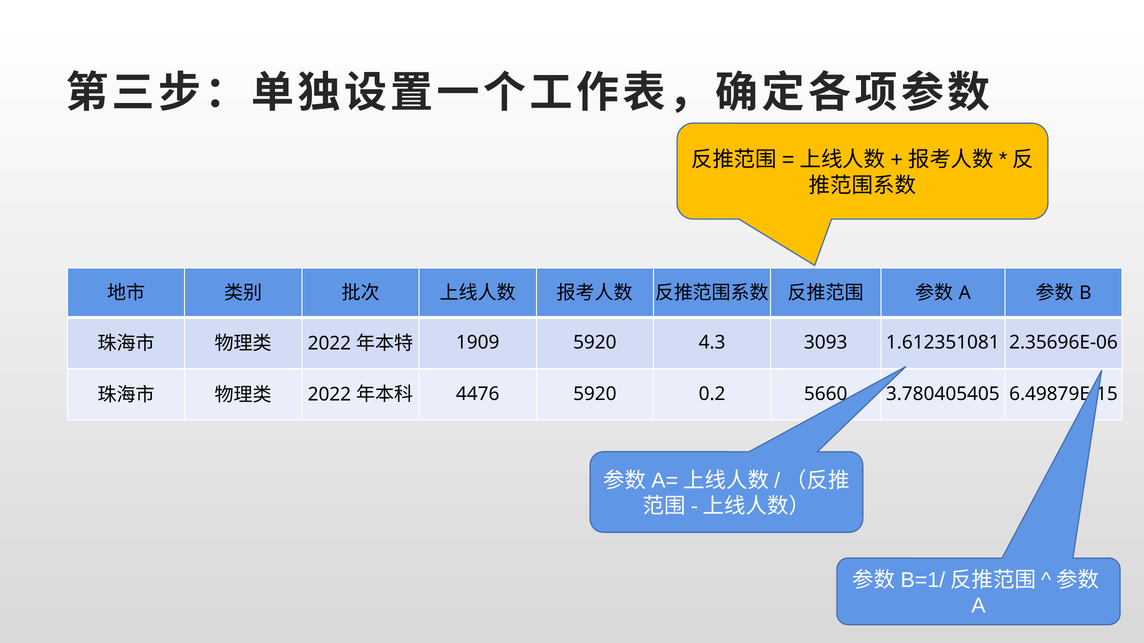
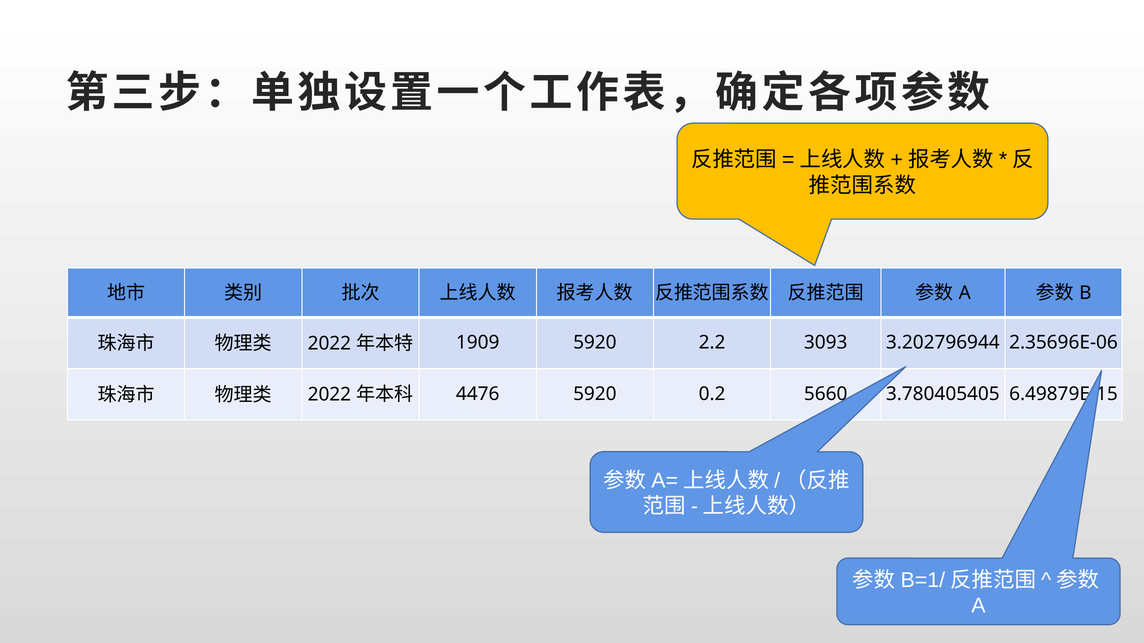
4.3: 4.3 -> 2.2
1.612351081: 1.612351081 -> 3.202796944
